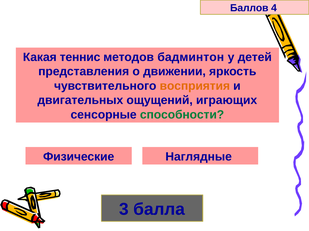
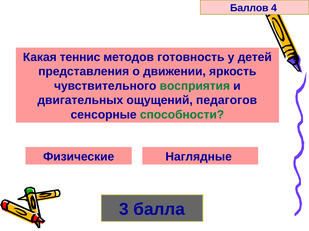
бадминтон: бадминтон -> готовность
восприятия colour: orange -> green
играющих: играющих -> педагогов
